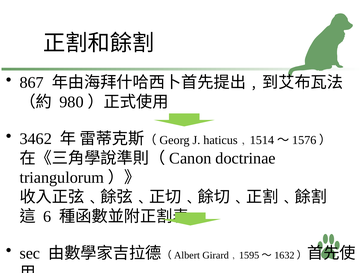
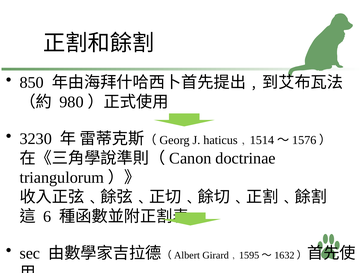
867: 867 -> 850
3462: 3462 -> 3230
